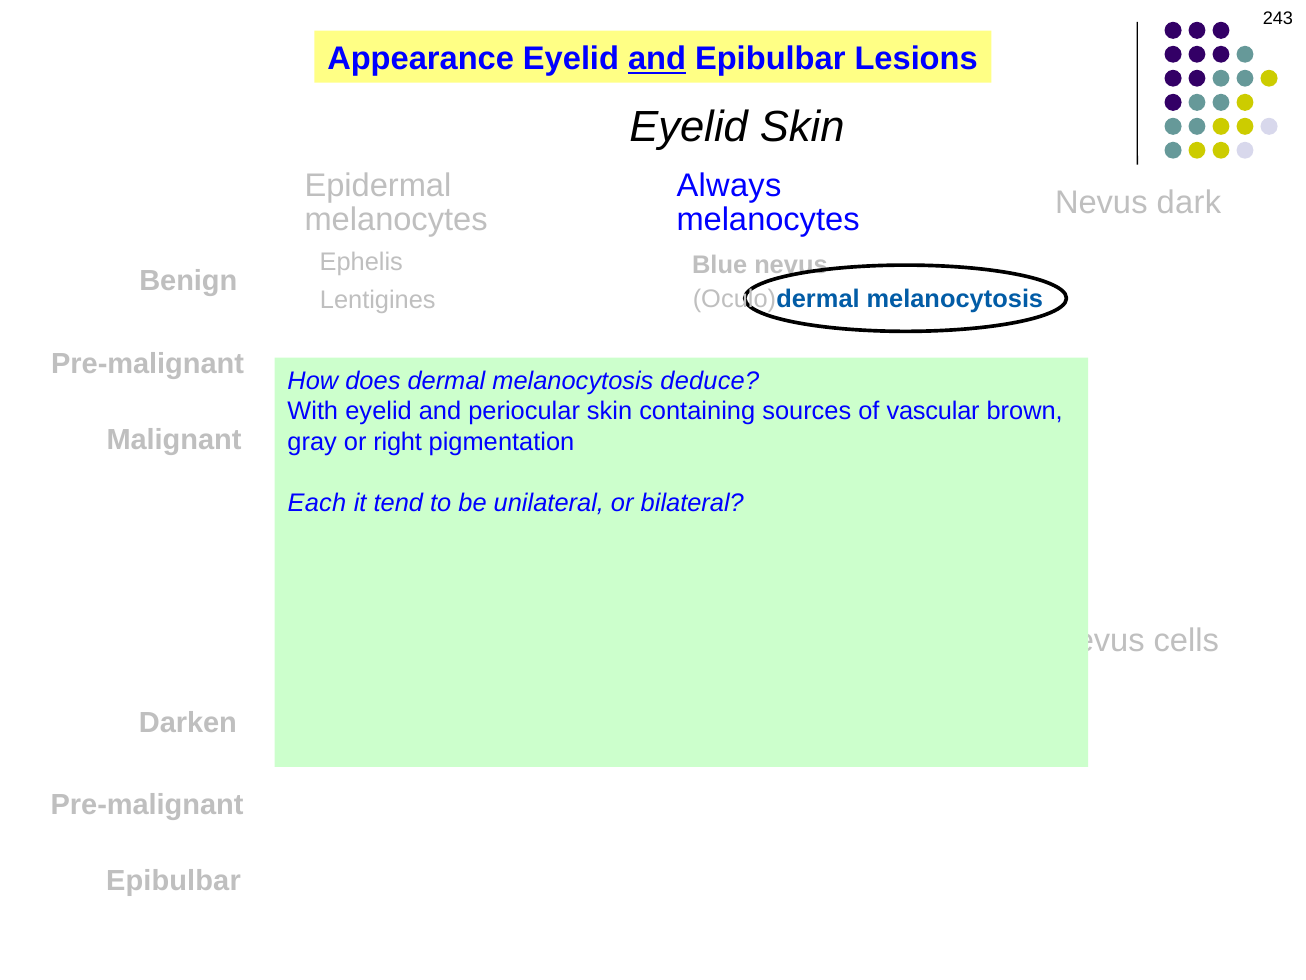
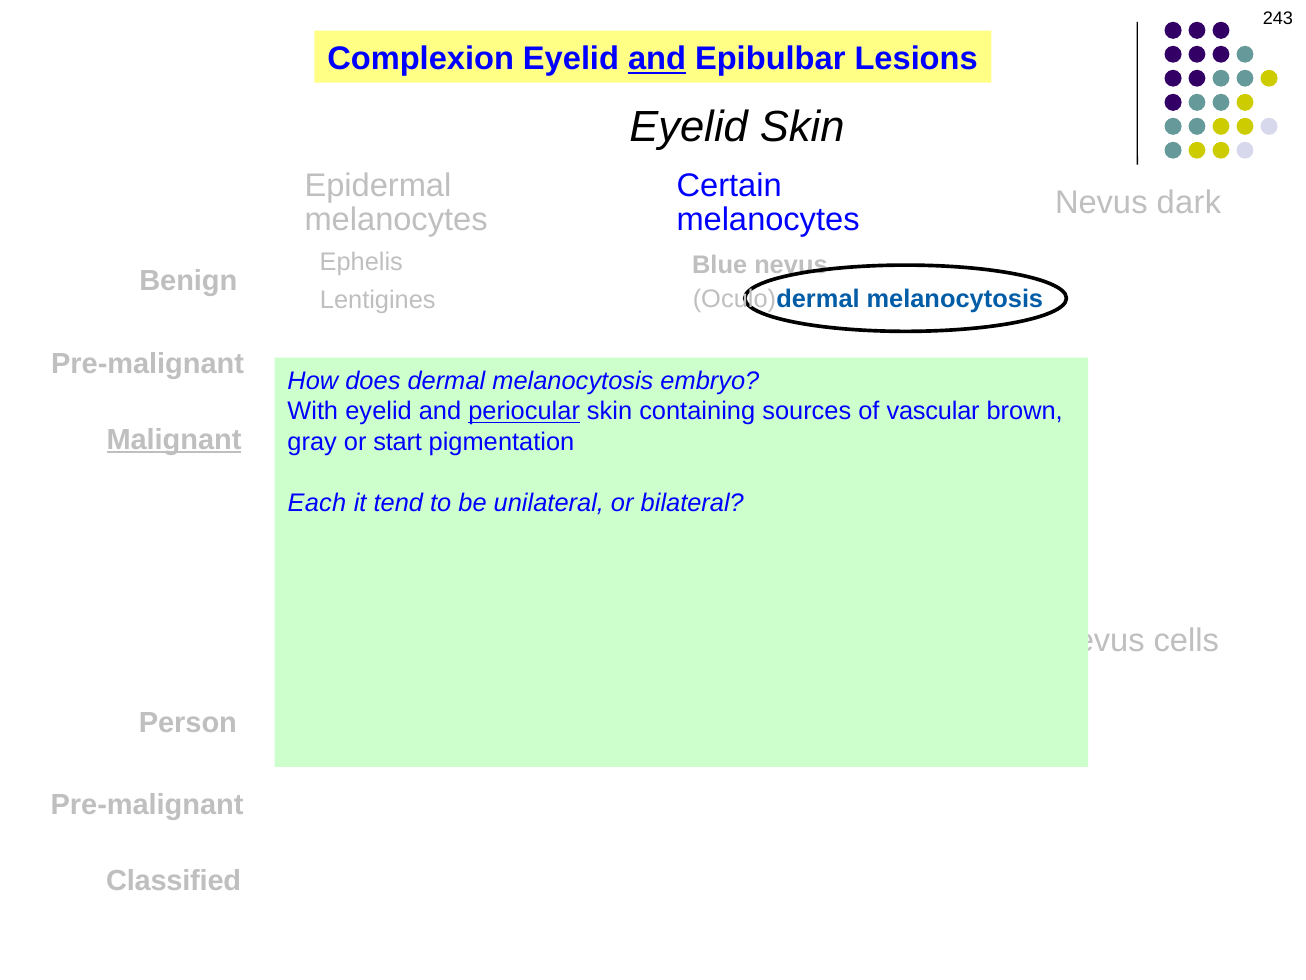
Appearance: Appearance -> Complexion
Always: Always -> Certain
deduce: deduce -> embryo
periocular underline: none -> present
Malignant underline: none -> present
right: right -> start
Darken: Darken -> Person
Epibulbar at (173, 881): Epibulbar -> Classified
